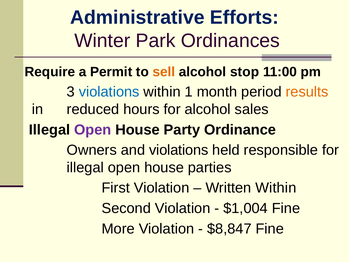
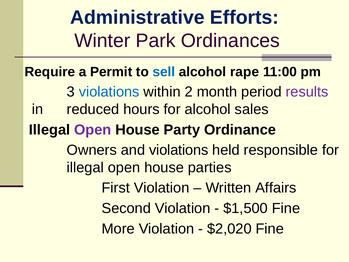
sell colour: orange -> blue
stop: stop -> rape
1: 1 -> 2
results colour: orange -> purple
Written Within: Within -> Affairs
$1,004: $1,004 -> $1,500
$8,847: $8,847 -> $2,020
